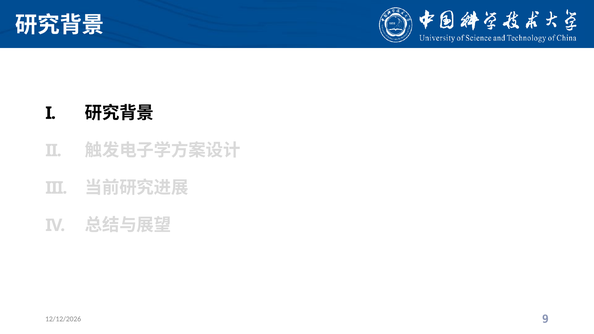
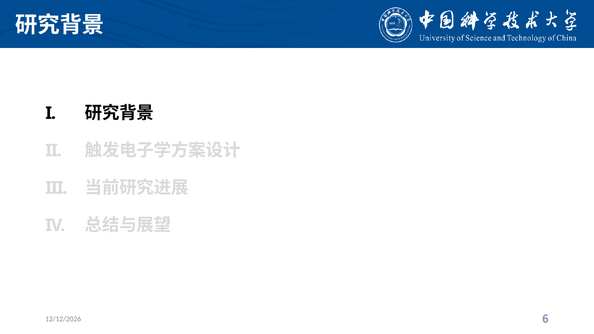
9: 9 -> 6
